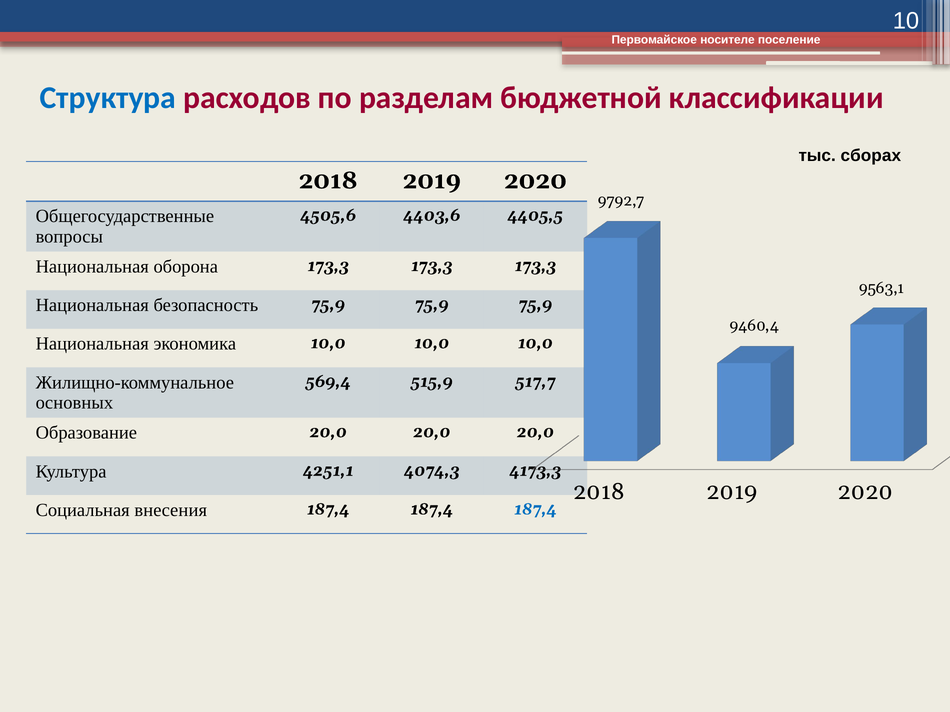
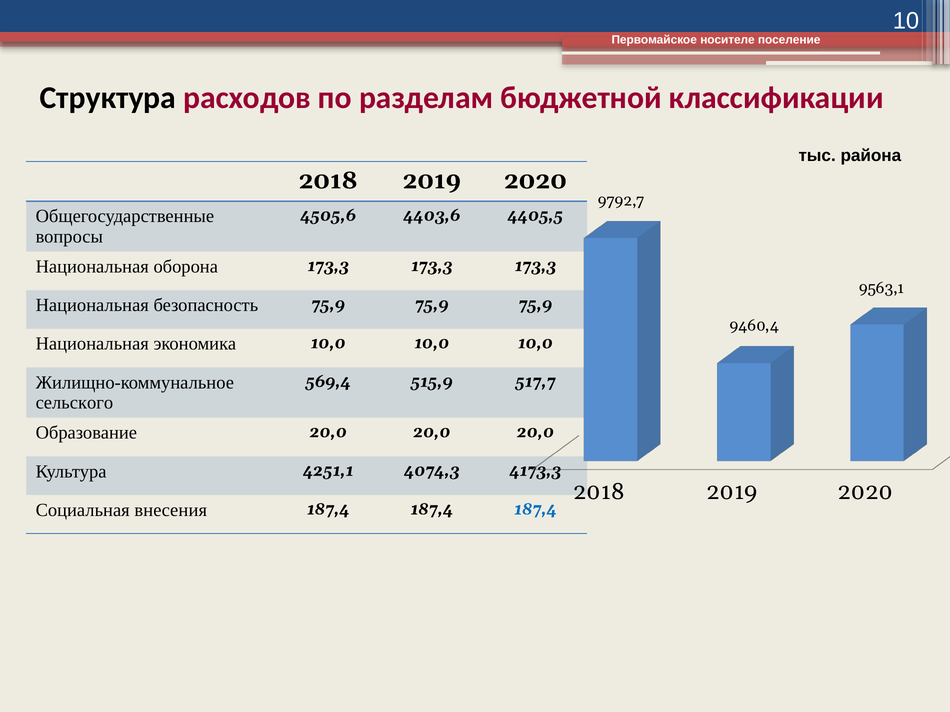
Структура colour: blue -> black
сборах: сборах -> района
основных: основных -> сельского
